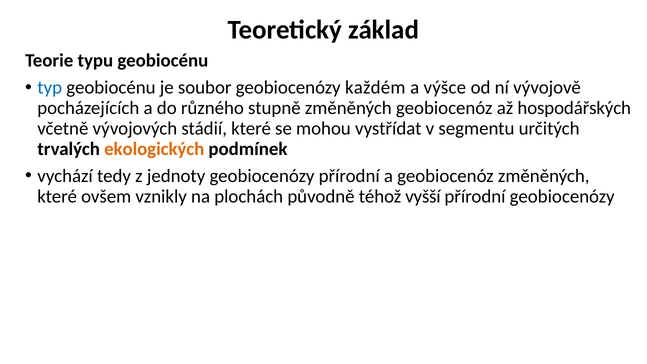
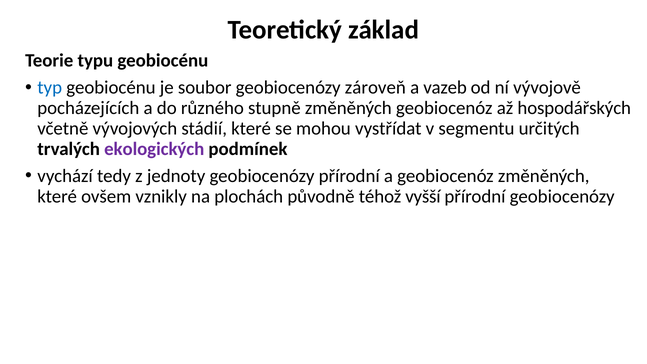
každém: každém -> zároveň
výšce: výšce -> vazeb
ekologických colour: orange -> purple
